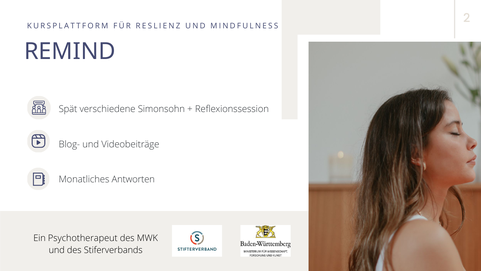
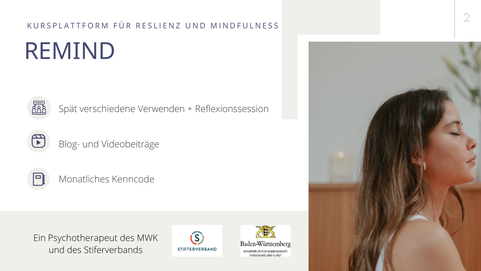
Simonsohn: Simonsohn -> Verwenden
Antworten: Antworten -> Kenncode
